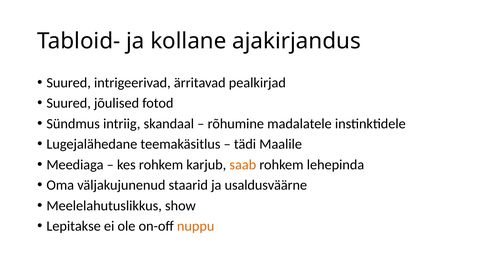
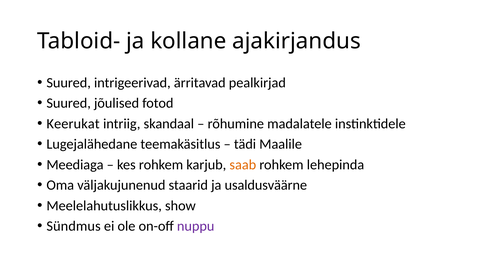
Sündmus: Sündmus -> Keerukat
Lepitakse: Lepitakse -> Sündmus
nuppu colour: orange -> purple
